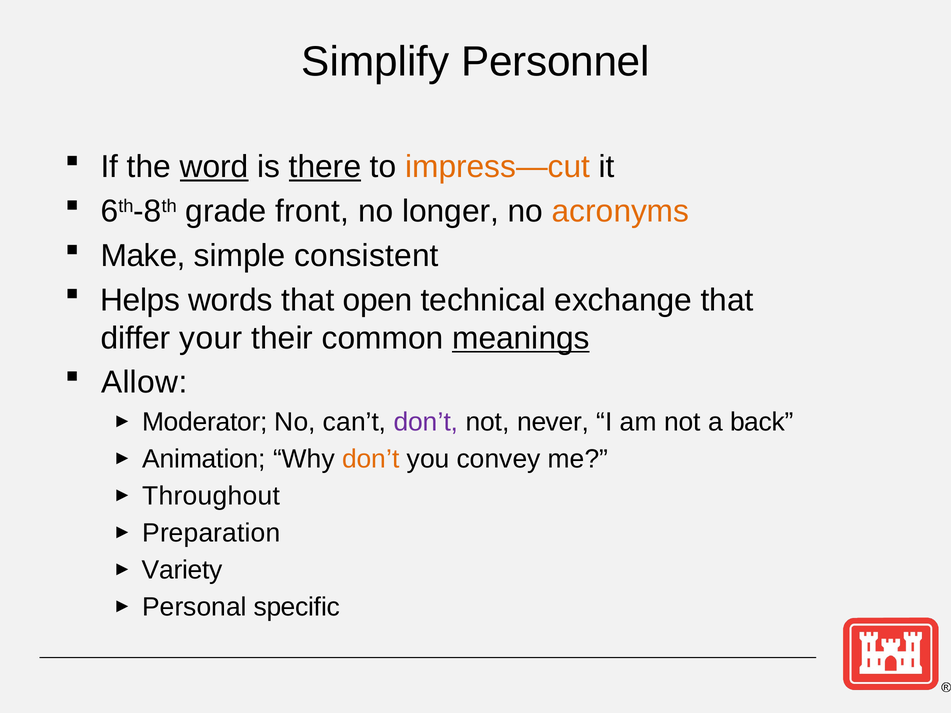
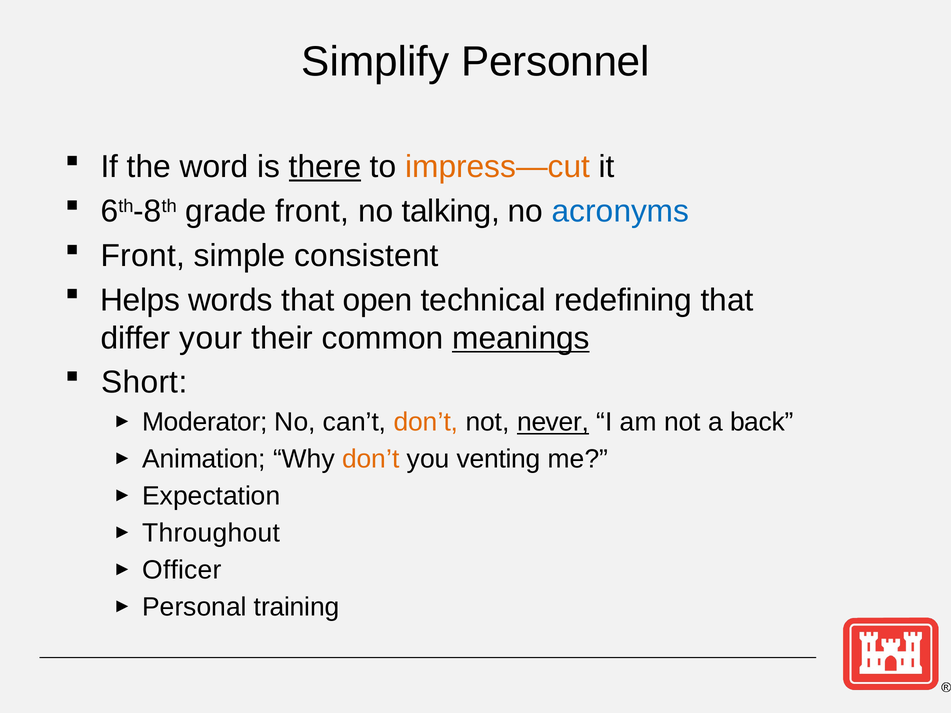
word underline: present -> none
longer: longer -> talking
acronyms colour: orange -> blue
Make at (143, 256): Make -> Front
exchange: exchange -> redefining
Allow: Allow -> Short
don’t at (426, 422) colour: purple -> orange
never underline: none -> present
convey: convey -> venting
Throughout: Throughout -> Expectation
Preparation: Preparation -> Throughout
Variety: Variety -> Officer
specific: specific -> training
